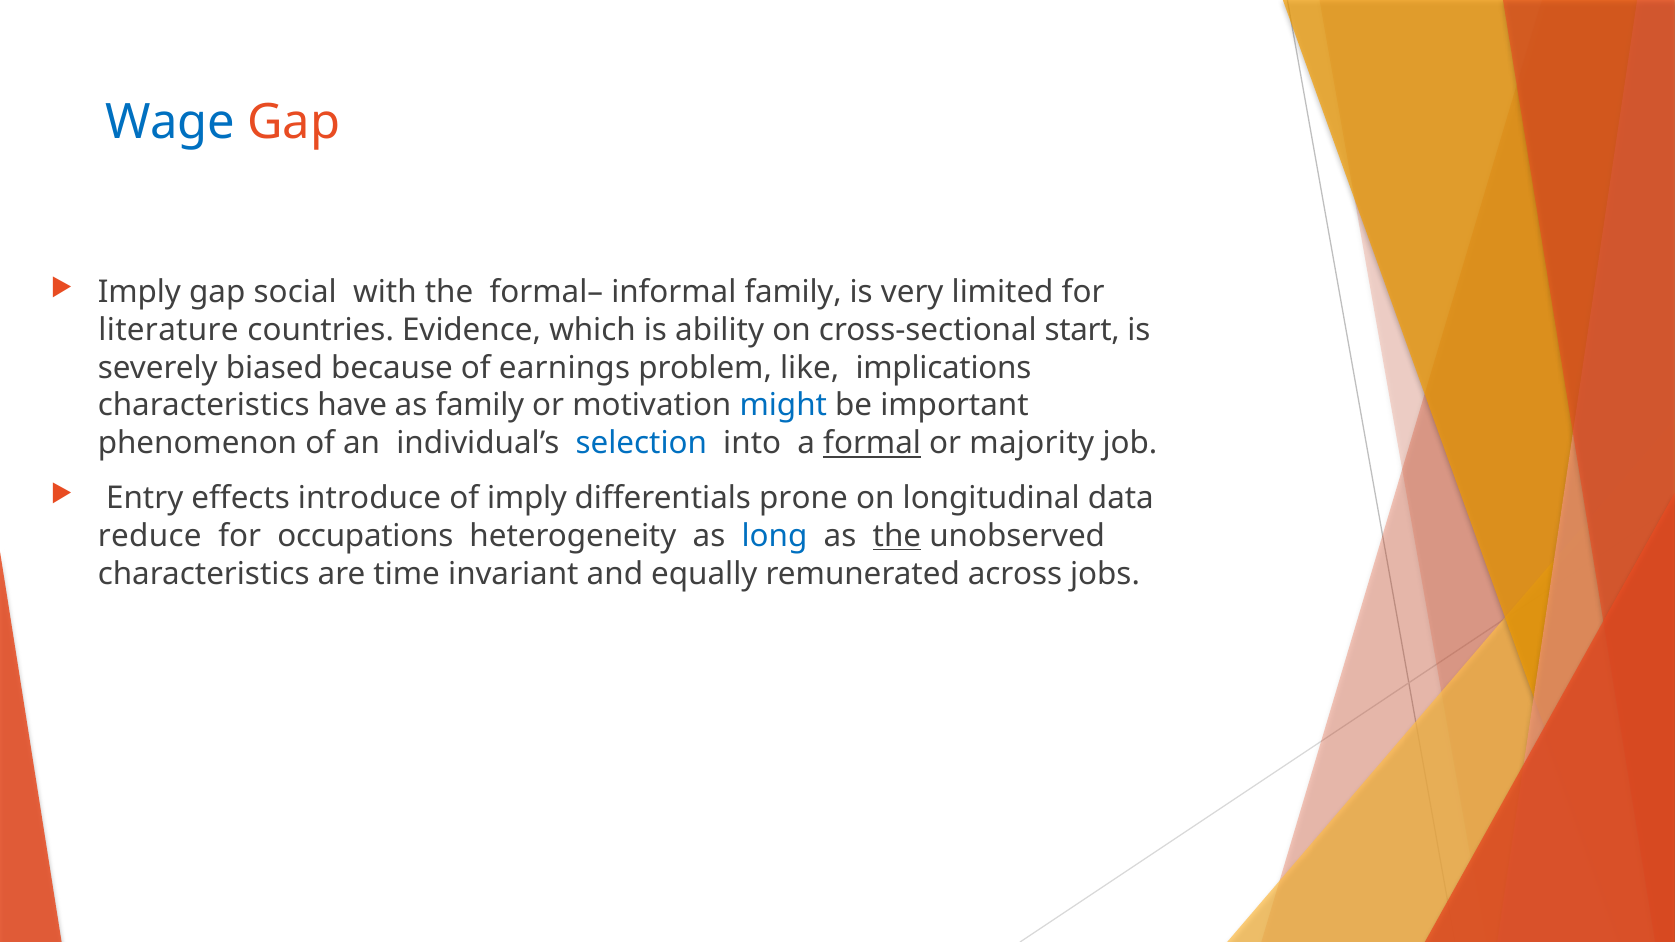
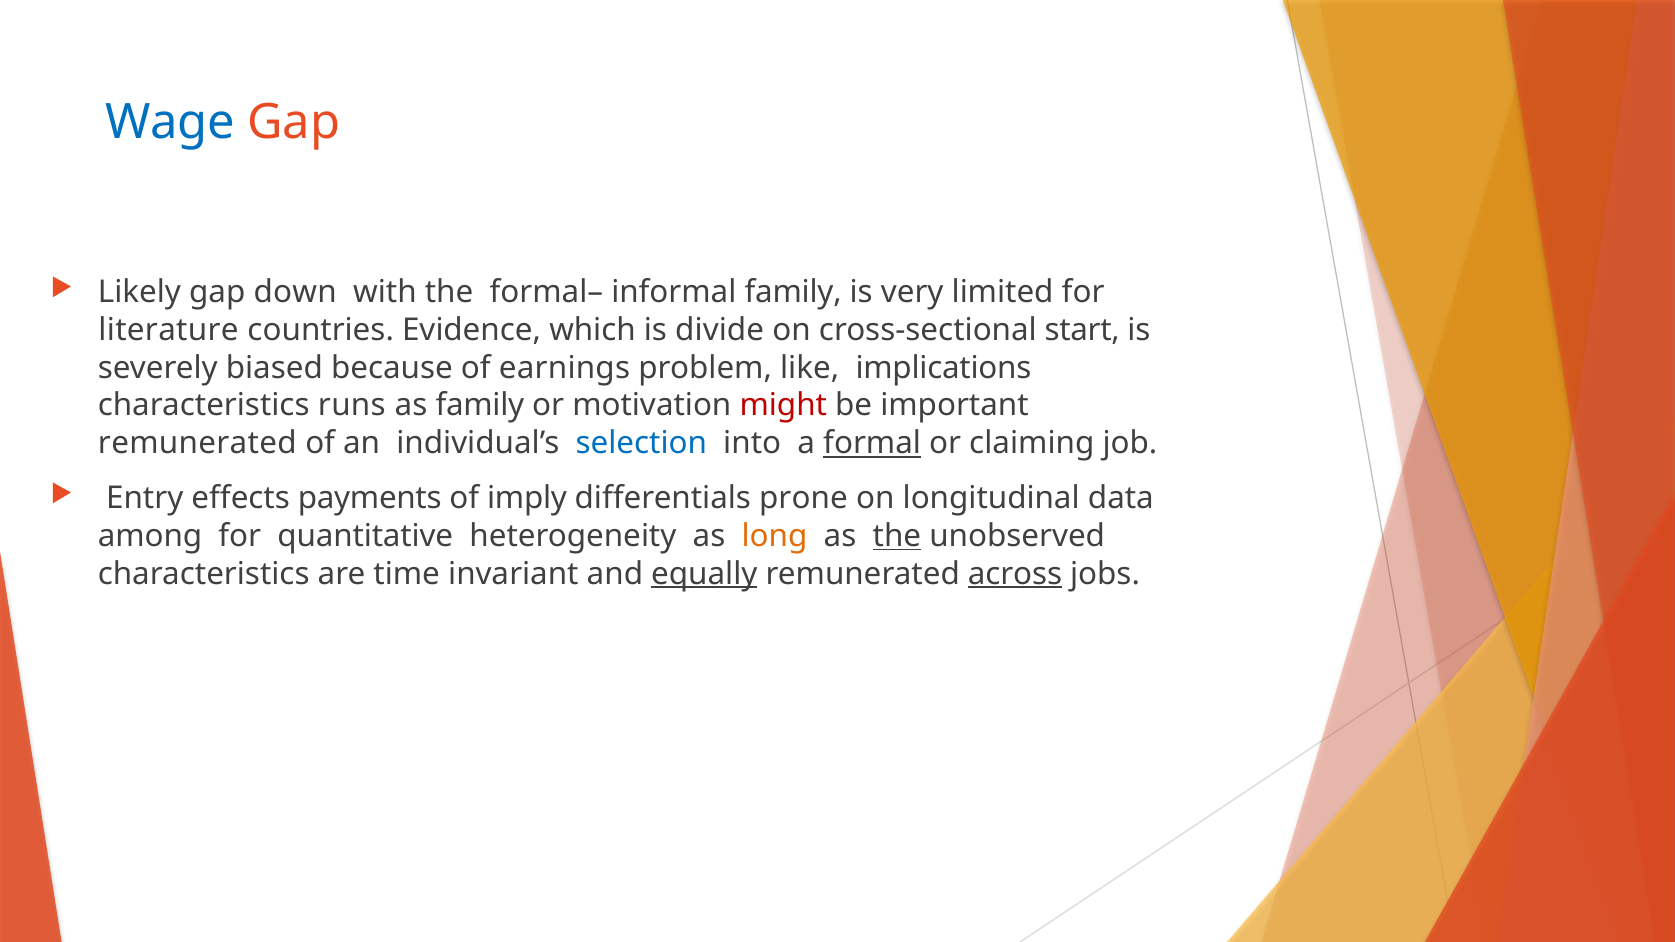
Imply at (139, 293): Imply -> Likely
social: social -> down
ability: ability -> divide
have: have -> runs
might colour: blue -> red
phenomenon at (198, 443): phenomenon -> remunerated
majority: majority -> claiming
introduce: introduce -> payments
reduce: reduce -> among
occupations: occupations -> quantitative
long colour: blue -> orange
equally underline: none -> present
across underline: none -> present
